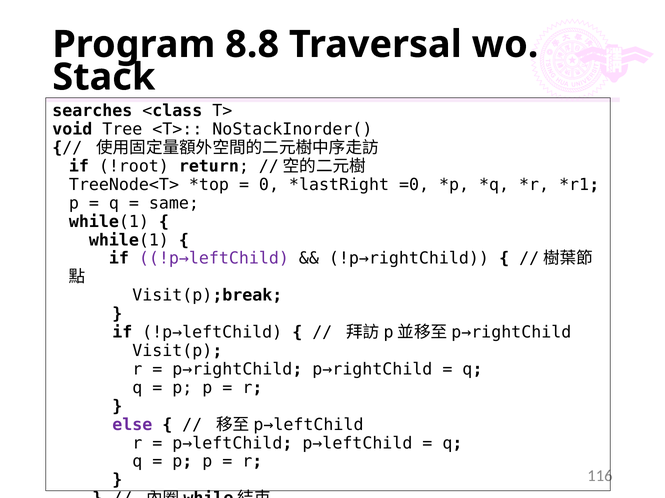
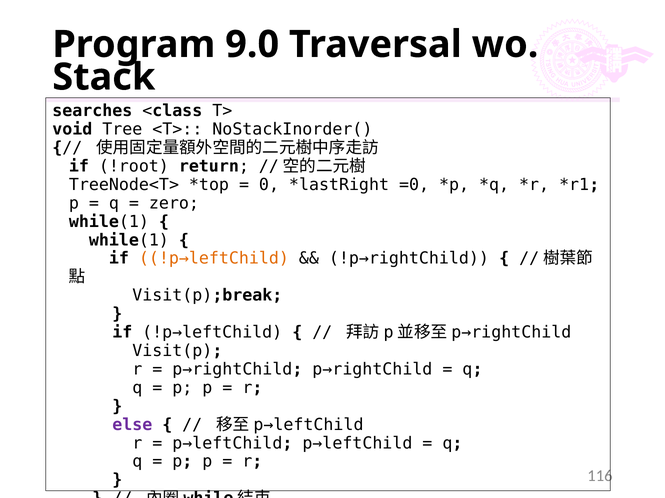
8.8: 8.8 -> 9.0
same: same -> zero
!p→leftChild at (214, 259) colour: purple -> orange
